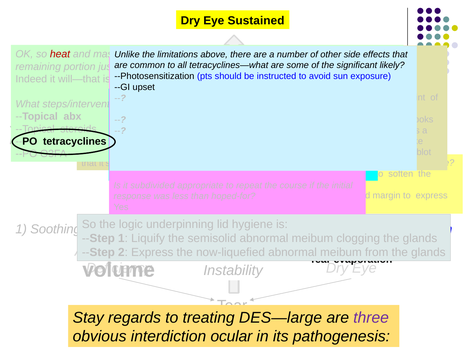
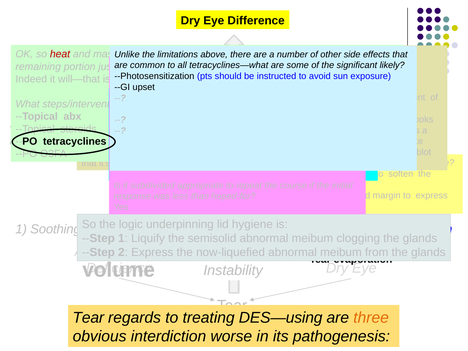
Sustained: Sustained -> Difference
Stay at (88, 318): Stay -> Tear
DES—large: DES—large -> DES—using
three colour: purple -> orange
ocular: ocular -> worse
